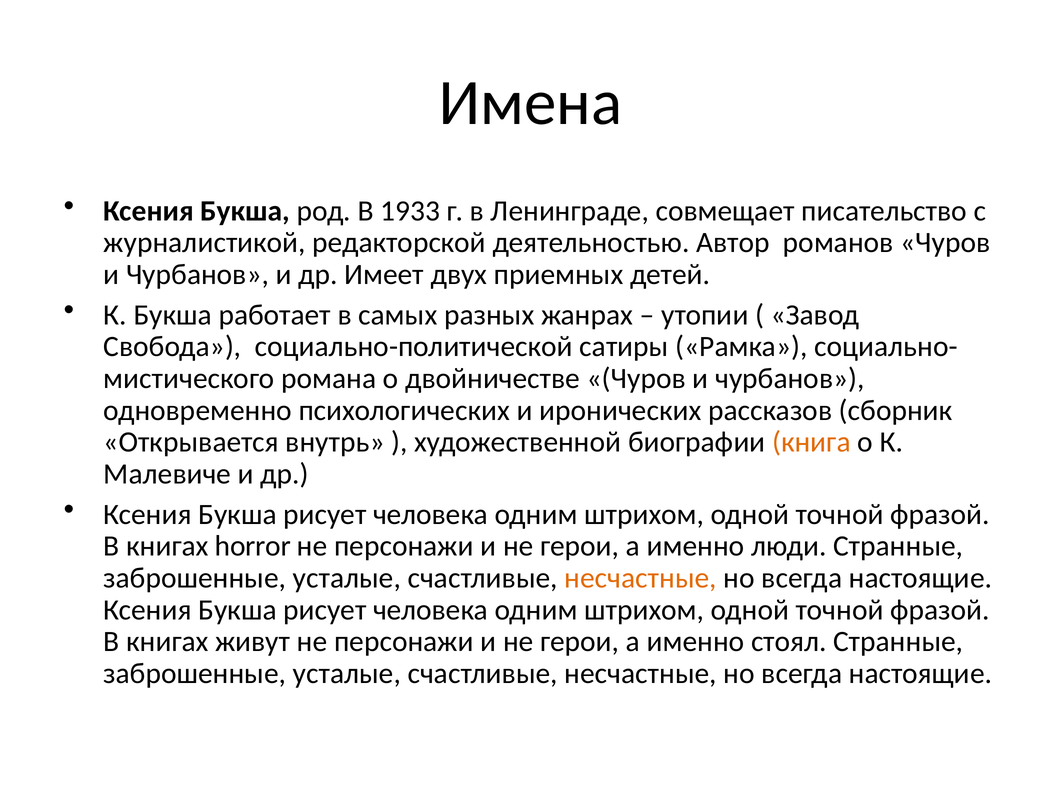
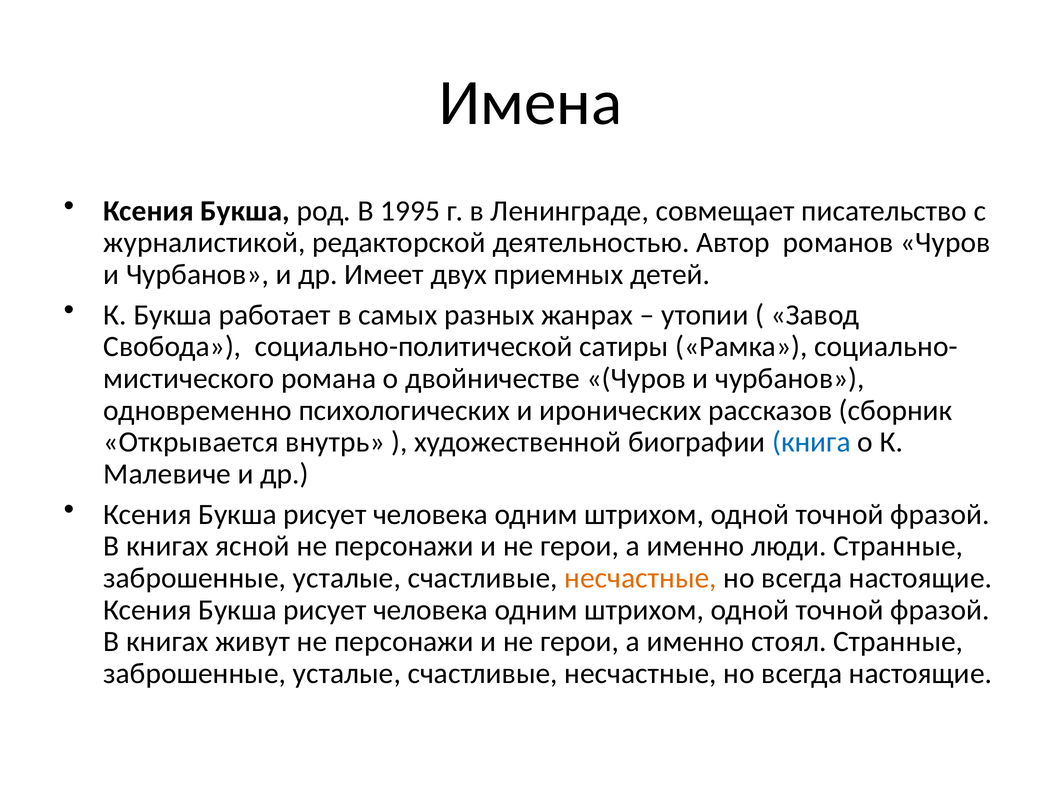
1933: 1933 -> 1995
книга colour: orange -> blue
horror: horror -> ясной
